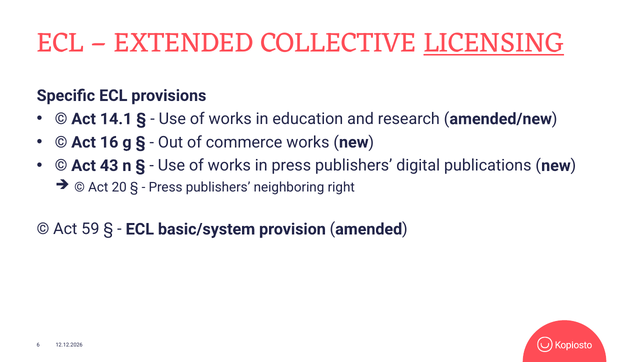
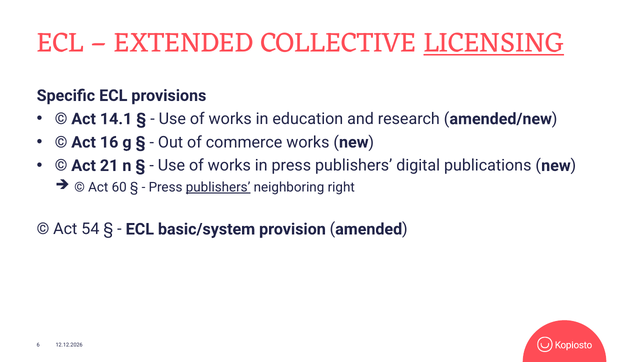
43: 43 -> 21
20: 20 -> 60
publishers at (218, 187) underline: none -> present
59: 59 -> 54
